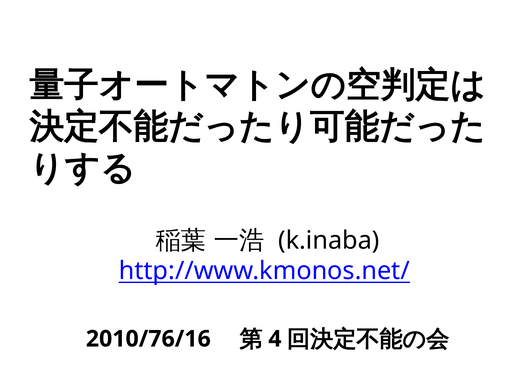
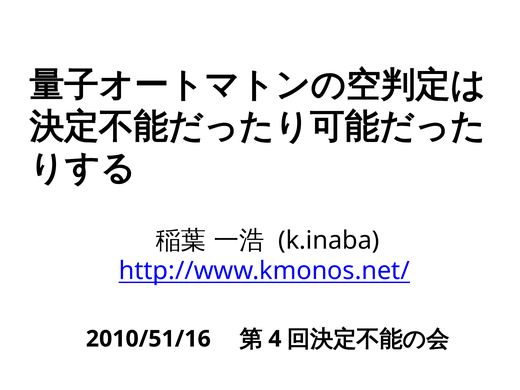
2010/76/16: 2010/76/16 -> 2010/51/16
